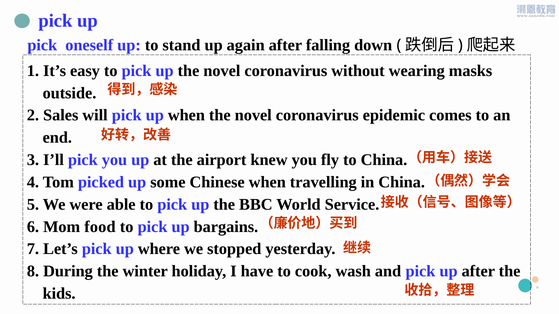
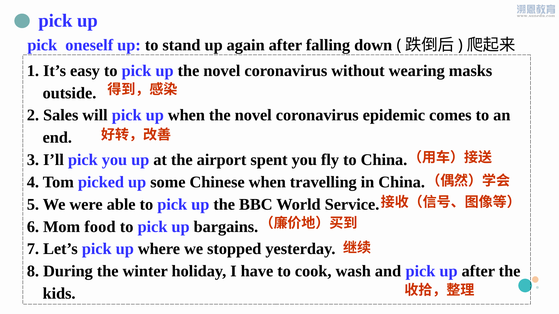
knew: knew -> spent
